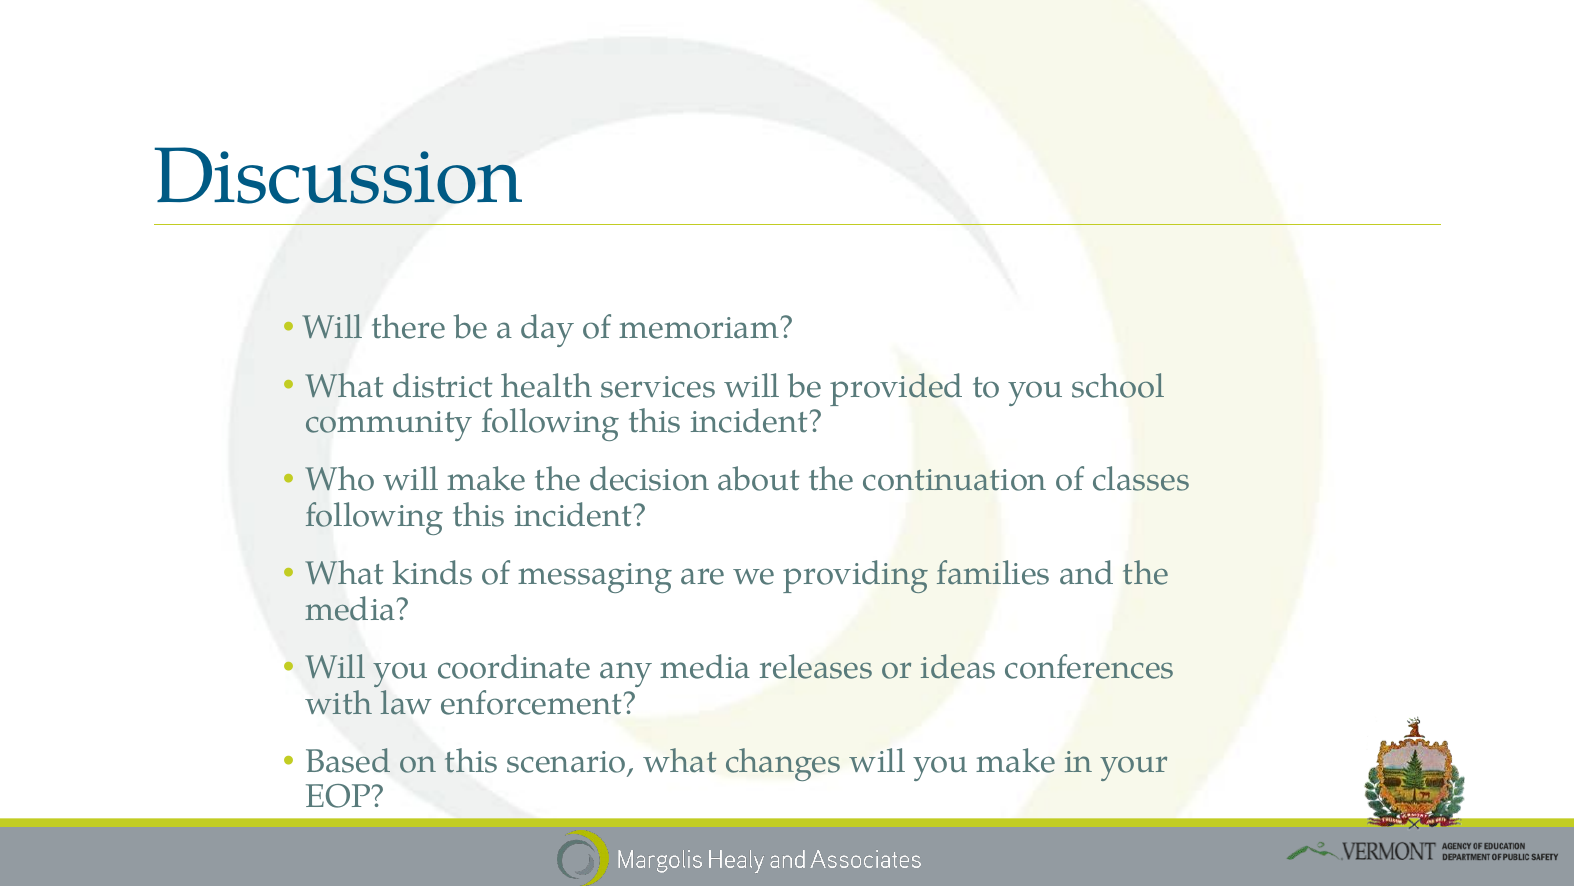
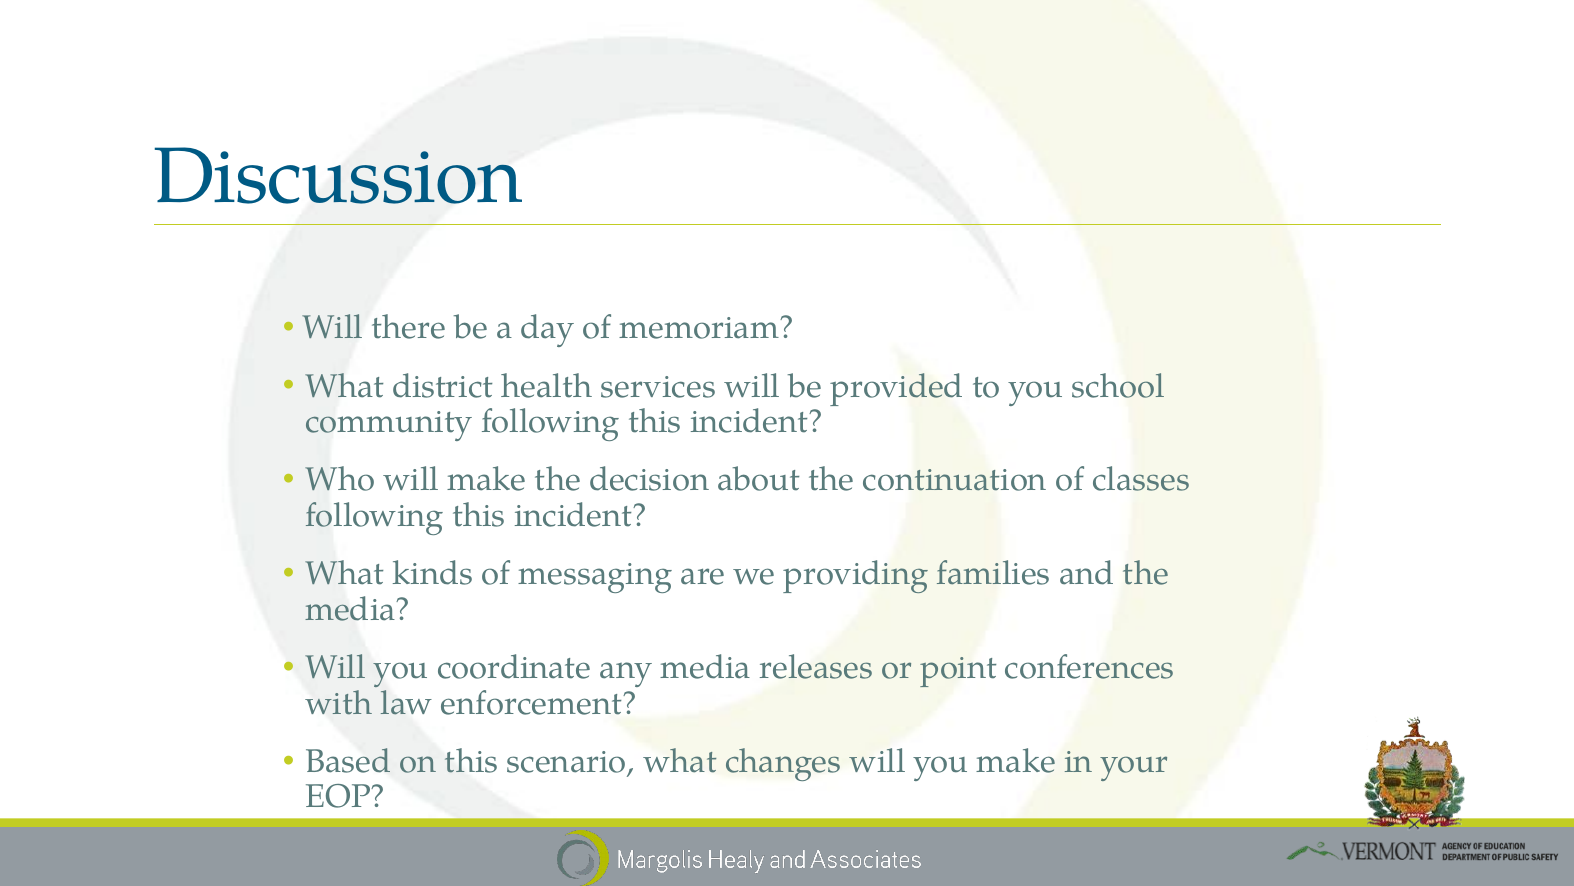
ideas: ideas -> point
